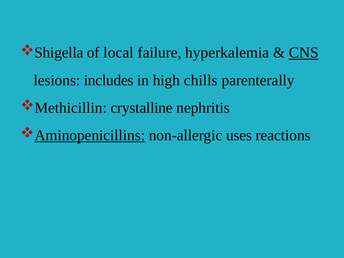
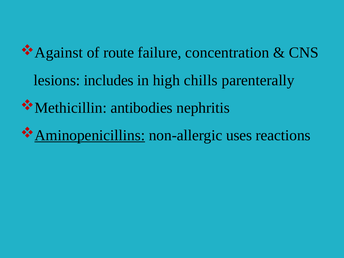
Shigella: Shigella -> Against
local: local -> route
hyperkalemia: hyperkalemia -> concentration
CNS underline: present -> none
crystalline: crystalline -> antibodies
